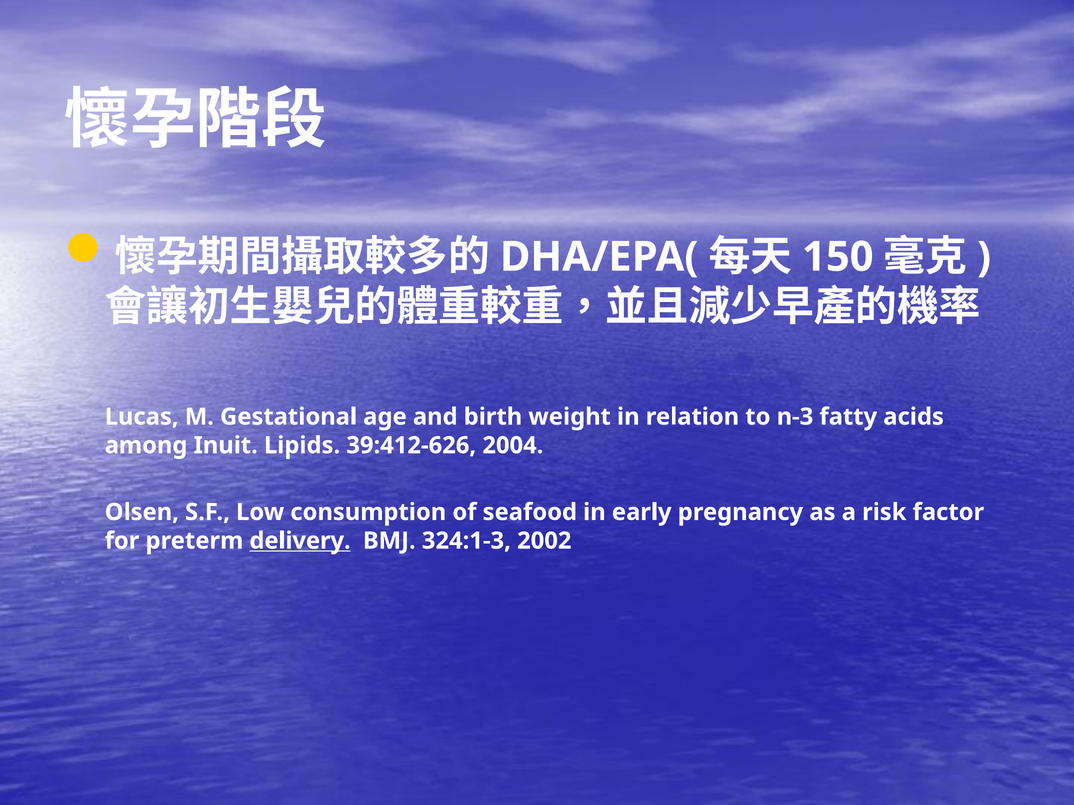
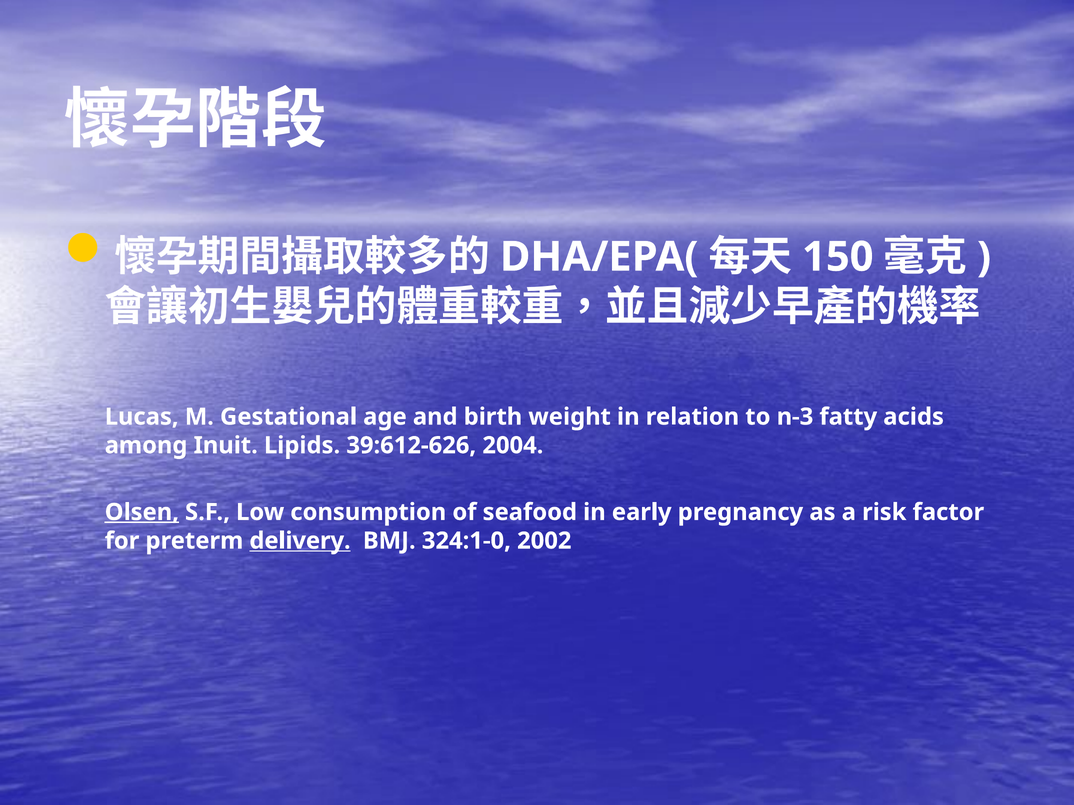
39:412-626: 39:412-626 -> 39:612-626
Olsen underline: none -> present
324:1-3: 324:1-3 -> 324:1-0
